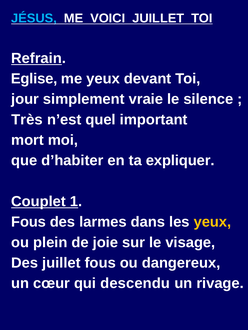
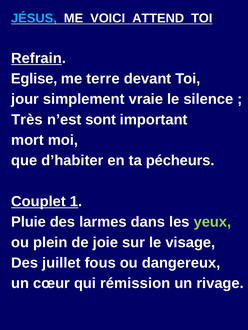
VOICI JUILLET: JUILLET -> ATTEND
me yeux: yeux -> terre
quel: quel -> sont
expliquer: expliquer -> pécheurs
Fous at (29, 222): Fous -> Pluie
yeux at (212, 222) colour: yellow -> light green
descendu: descendu -> rémission
